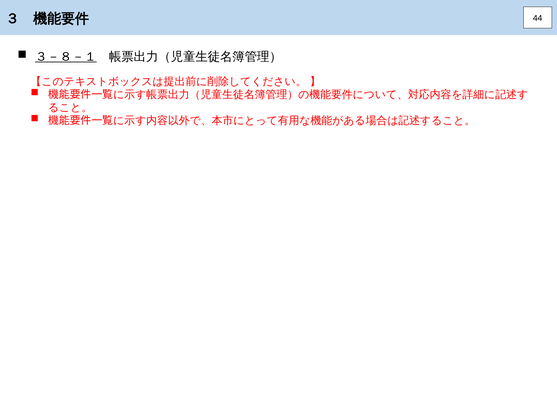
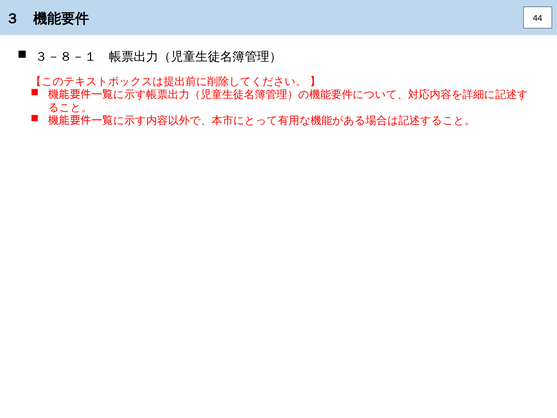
３－８－１ underline: present -> none
